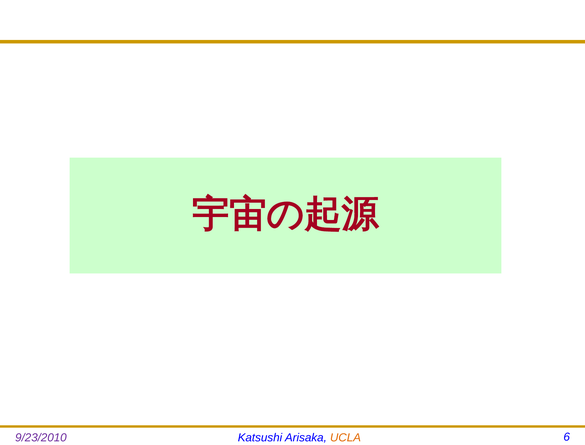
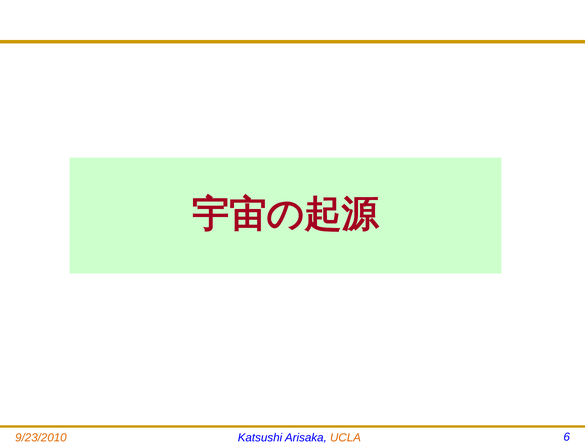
9/23/2010 colour: purple -> orange
